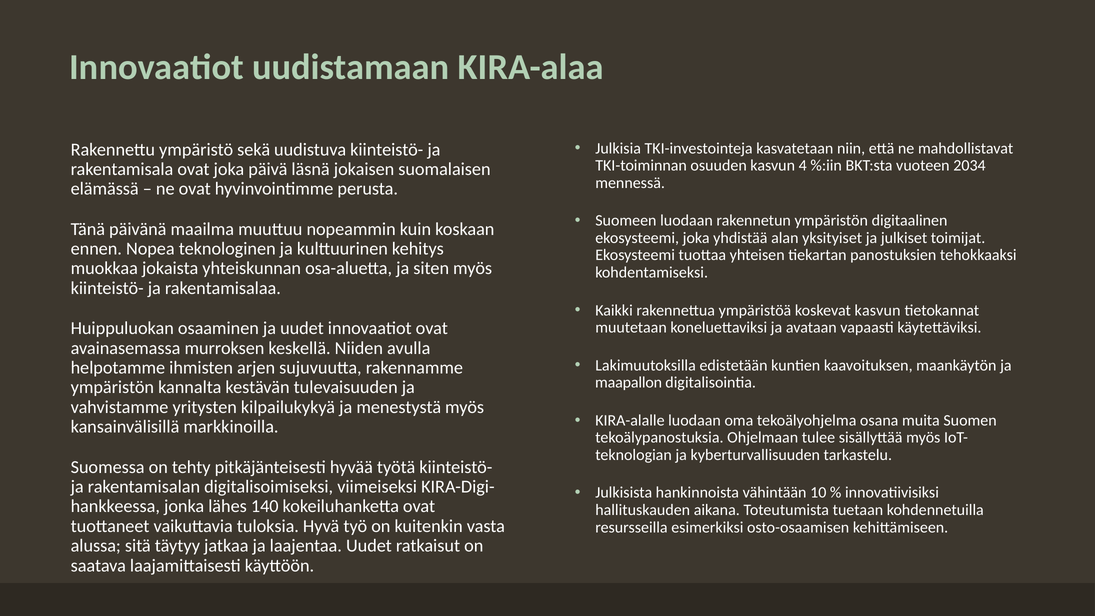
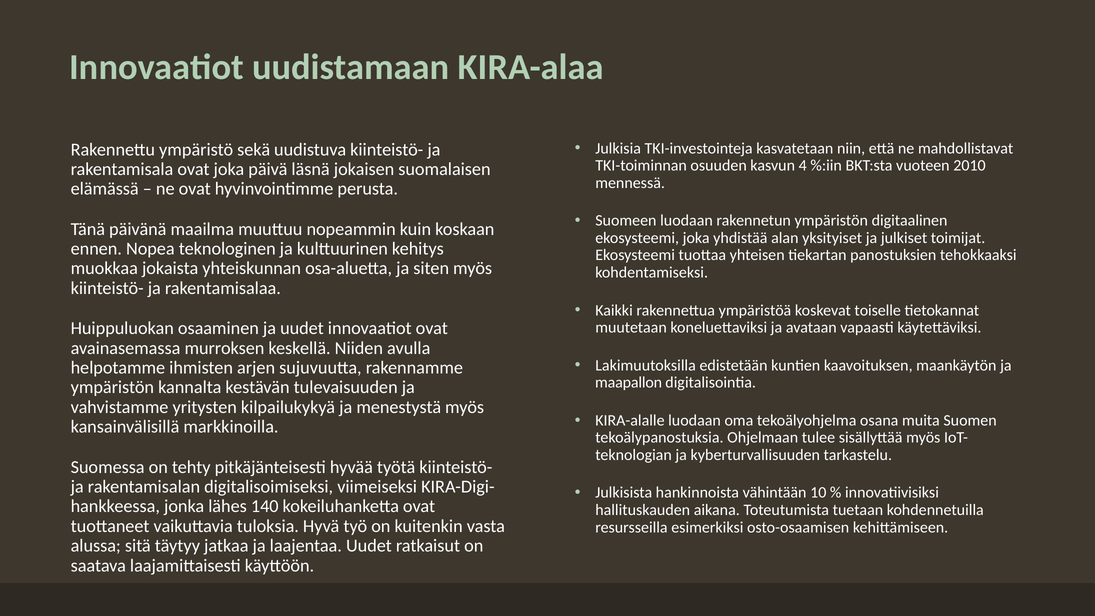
2034: 2034 -> 2010
koskevat kasvun: kasvun -> toiselle
